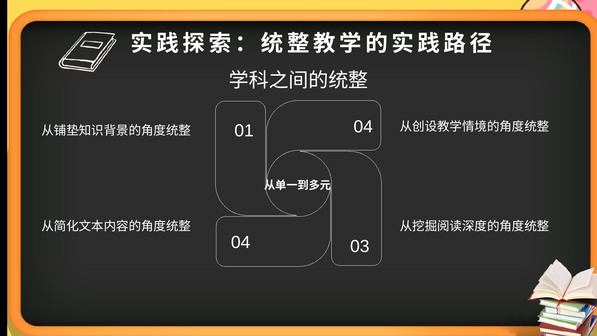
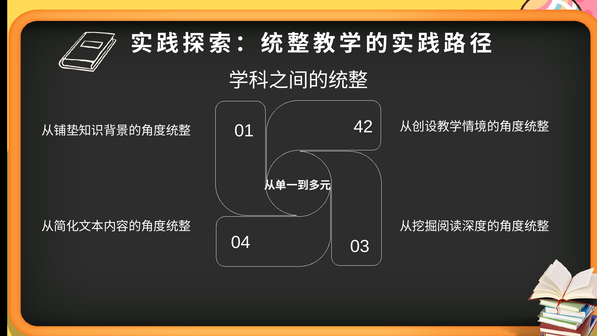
01 04: 04 -> 42
